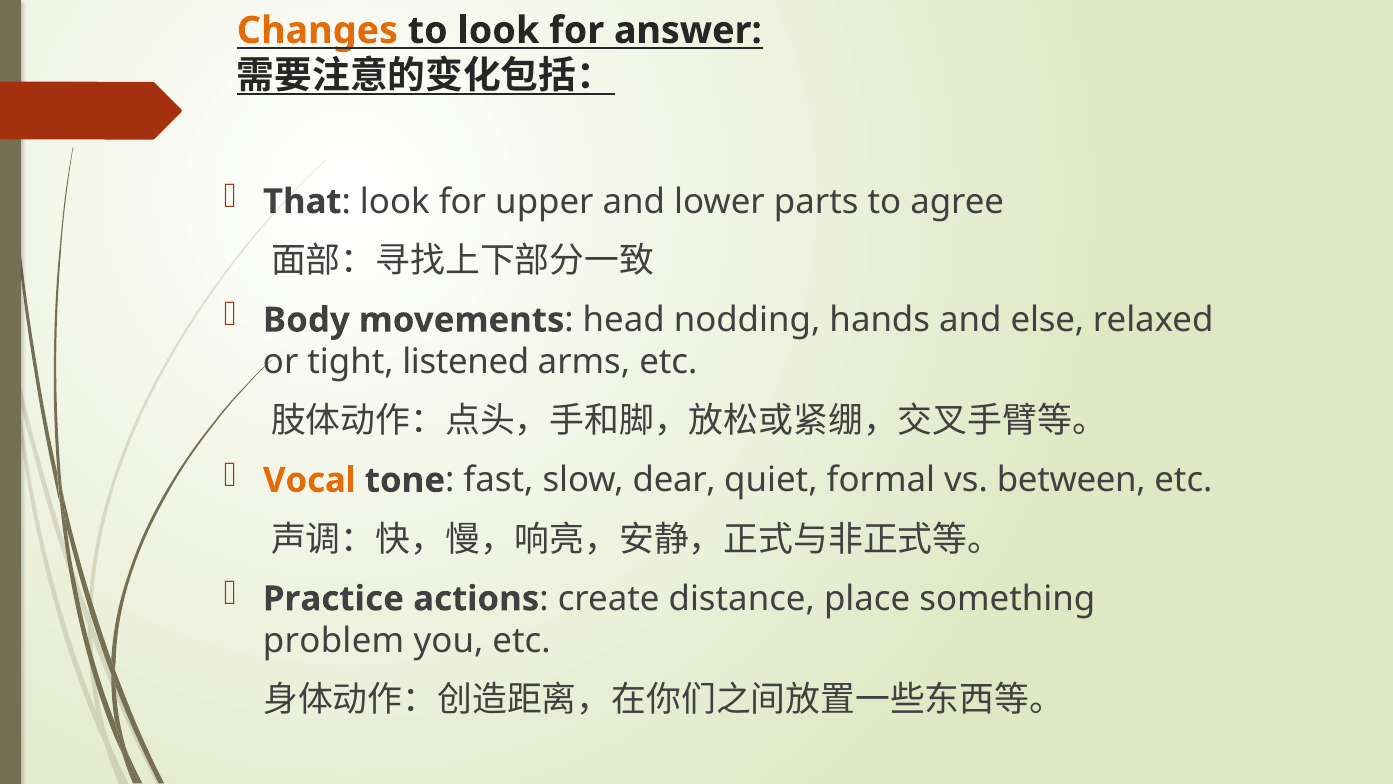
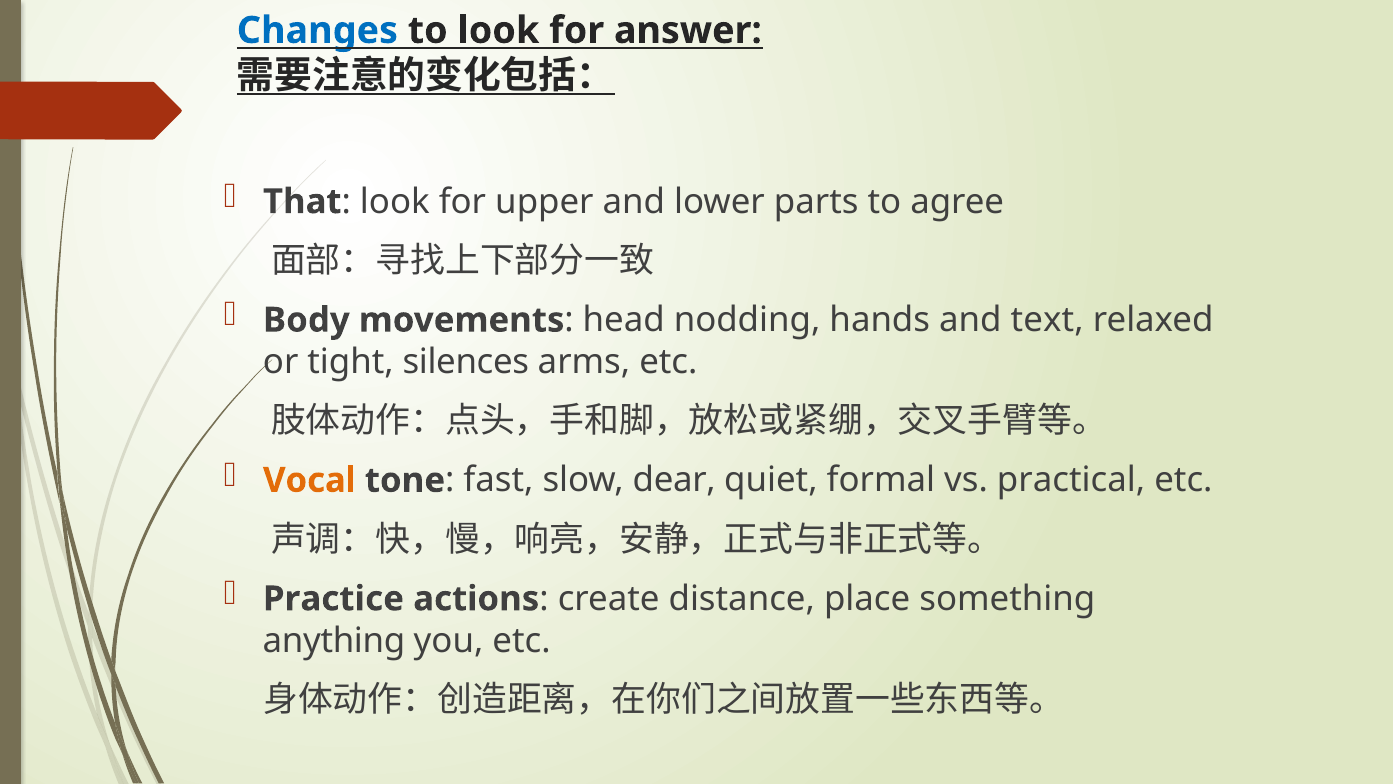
Changes colour: orange -> blue
else: else -> text
listened: listened -> silences
between: between -> practical
problem: problem -> anything
